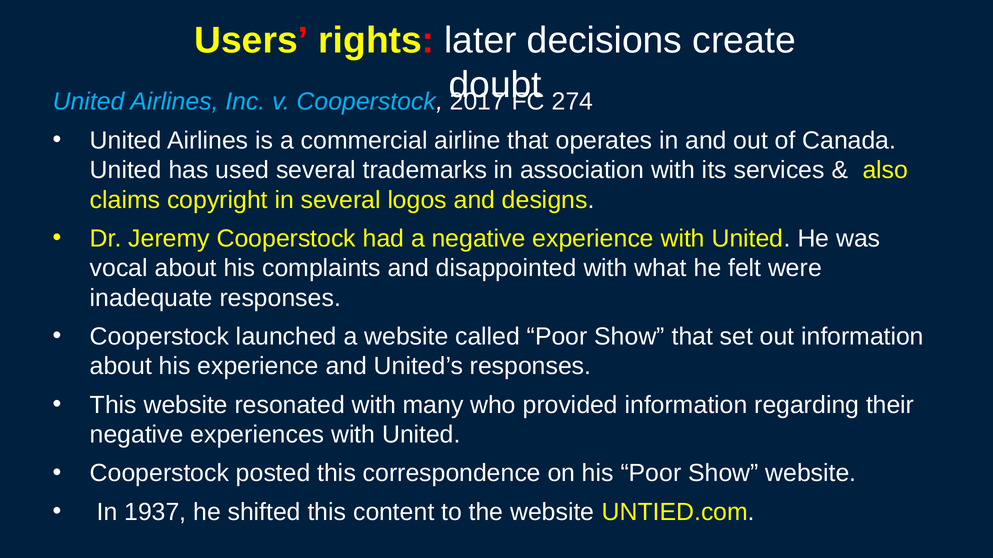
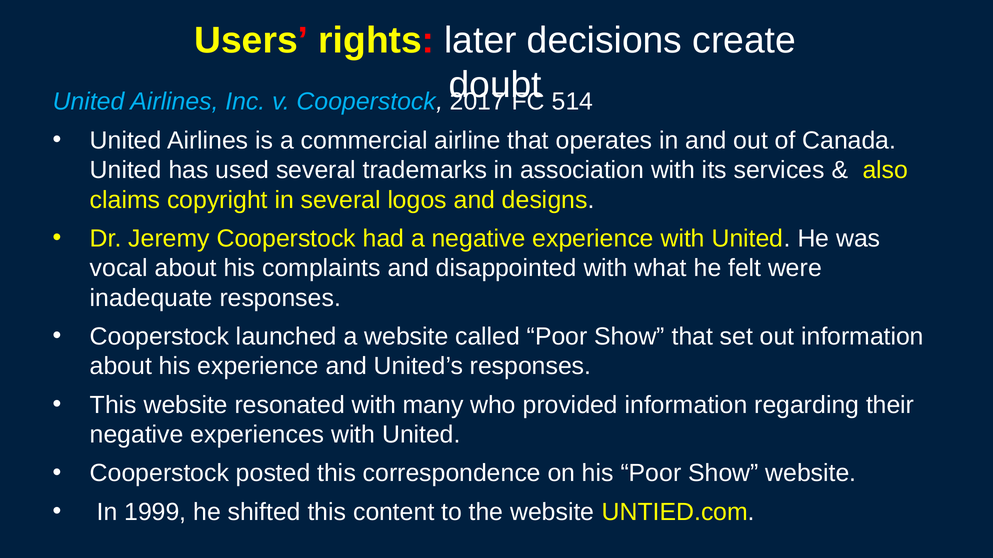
274: 274 -> 514
1937: 1937 -> 1999
